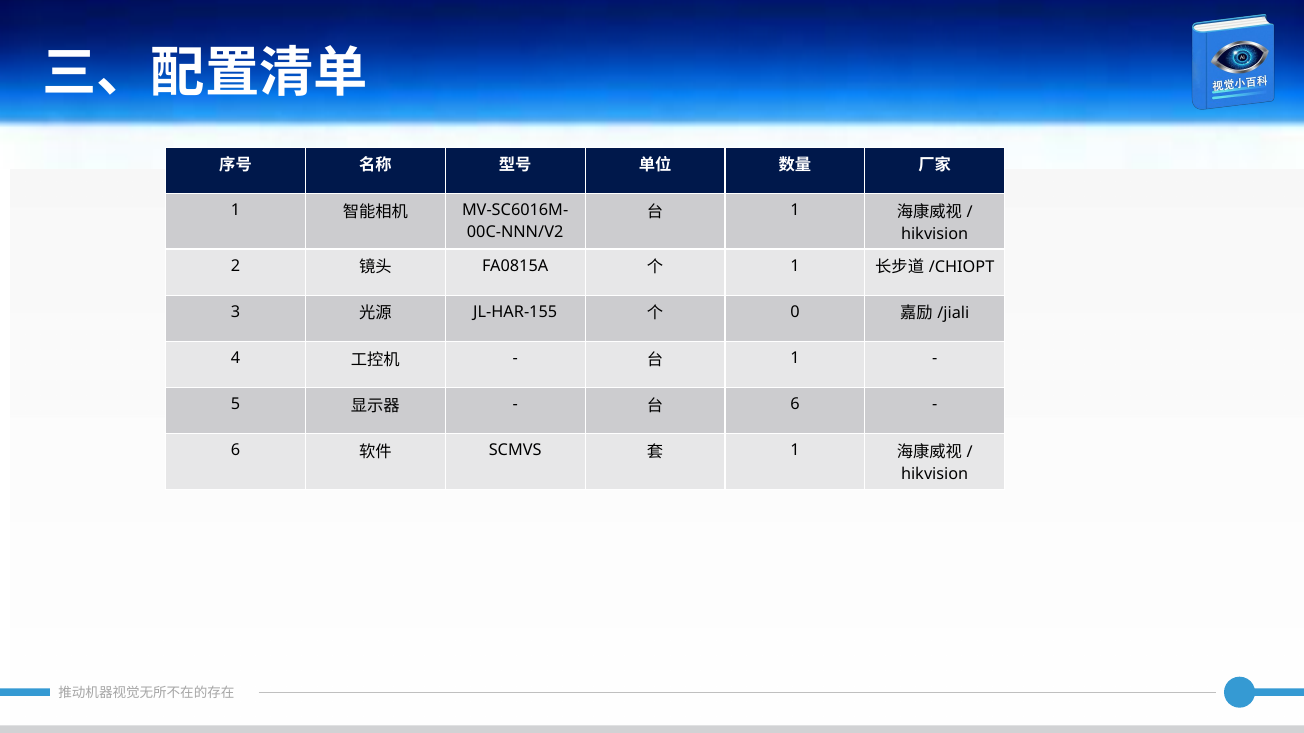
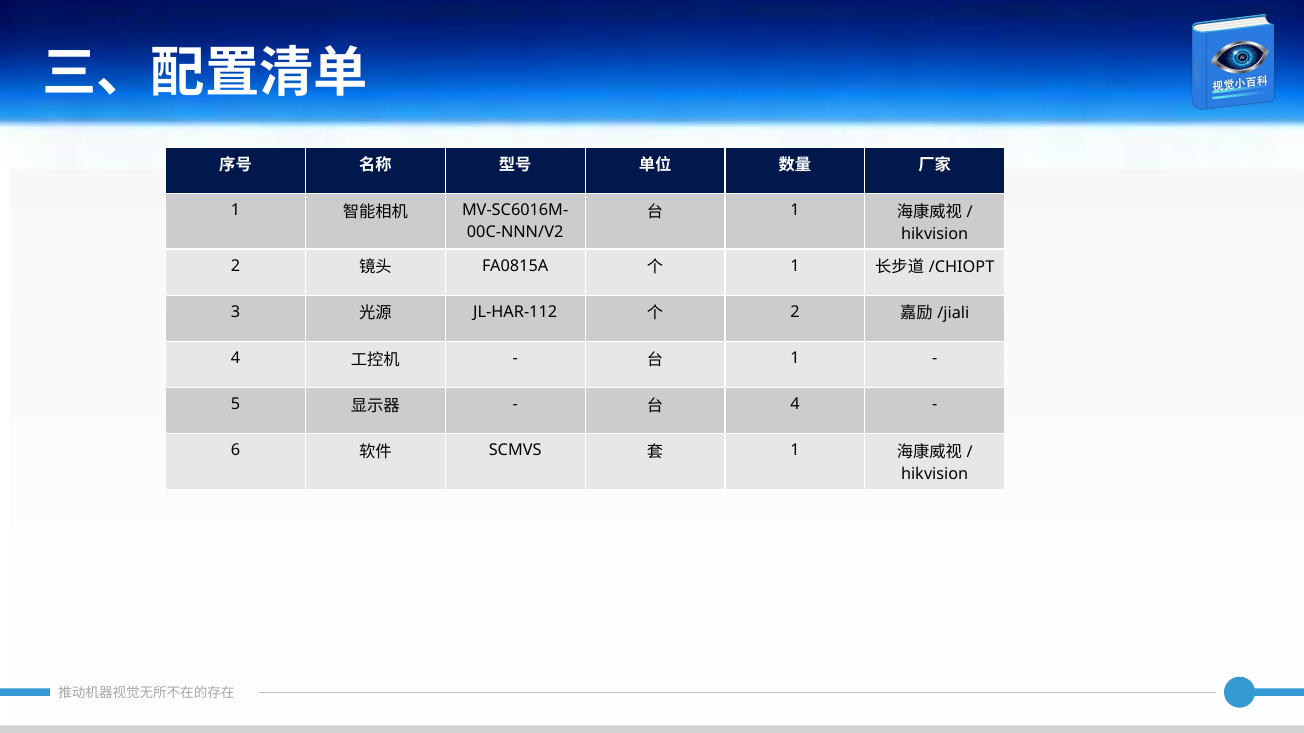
JL-HAR-155: JL-HAR-155 -> JL-HAR-112
0 at (795, 312): 0 -> 2
6 at (795, 405): 6 -> 4
